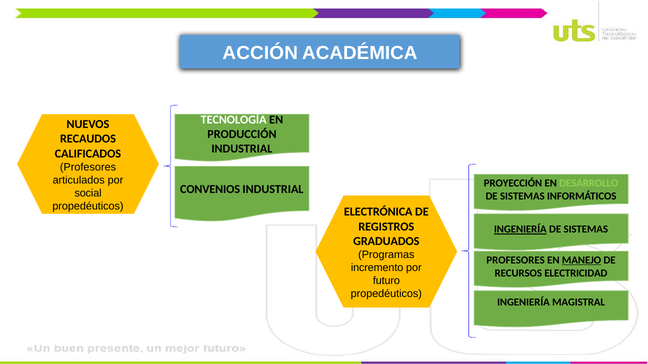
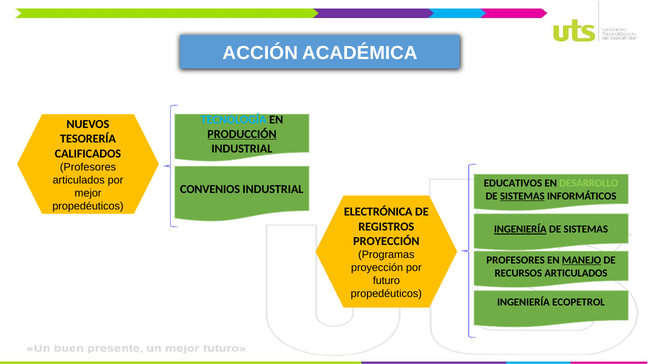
TECNOLOGÍA colour: white -> light blue
PRODUCCIÓN underline: none -> present
RECAUDOS: RECAUDOS -> TESORERÍA
PROYECCIÓN: PROYECCIÓN -> EDUCATIVOS
social: social -> mejor
SISTEMAS at (522, 196) underline: none -> present
GRADUADOS at (386, 241): GRADUADOS -> PROYECCIÓN
incremento at (377, 268): incremento -> proyección
RECURSOS ELECTRICIDAD: ELECTRICIDAD -> ARTICULADOS
MAGISTRAL: MAGISTRAL -> ECOPETROL
